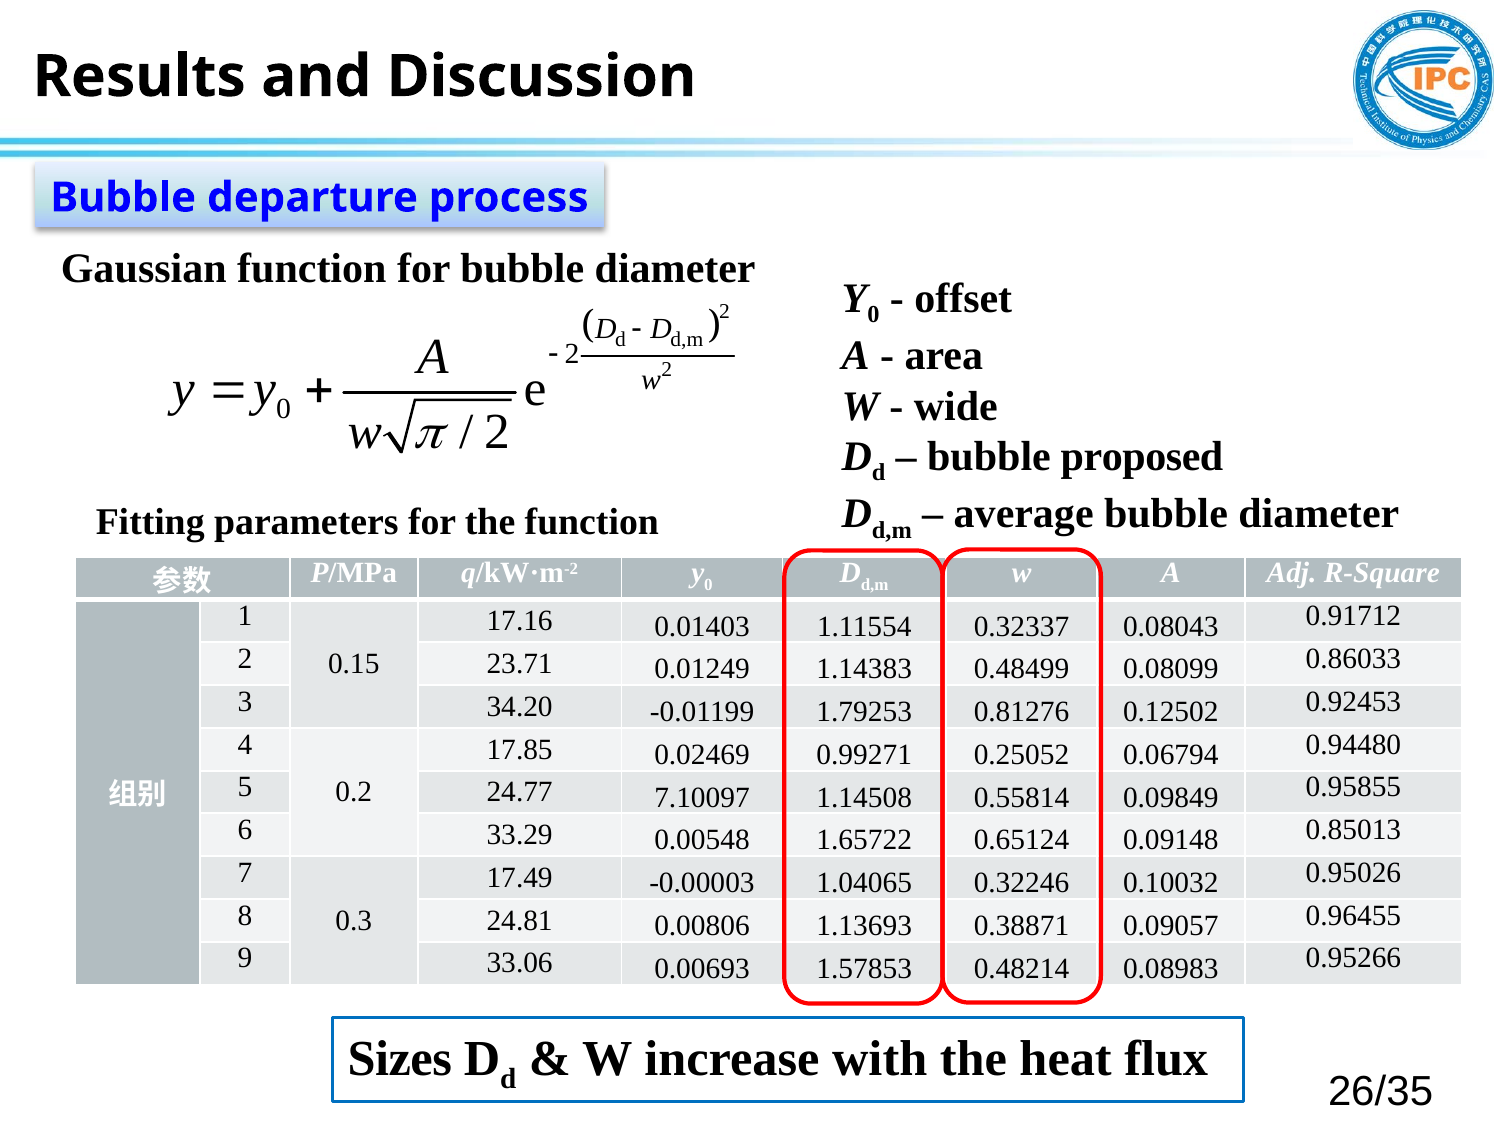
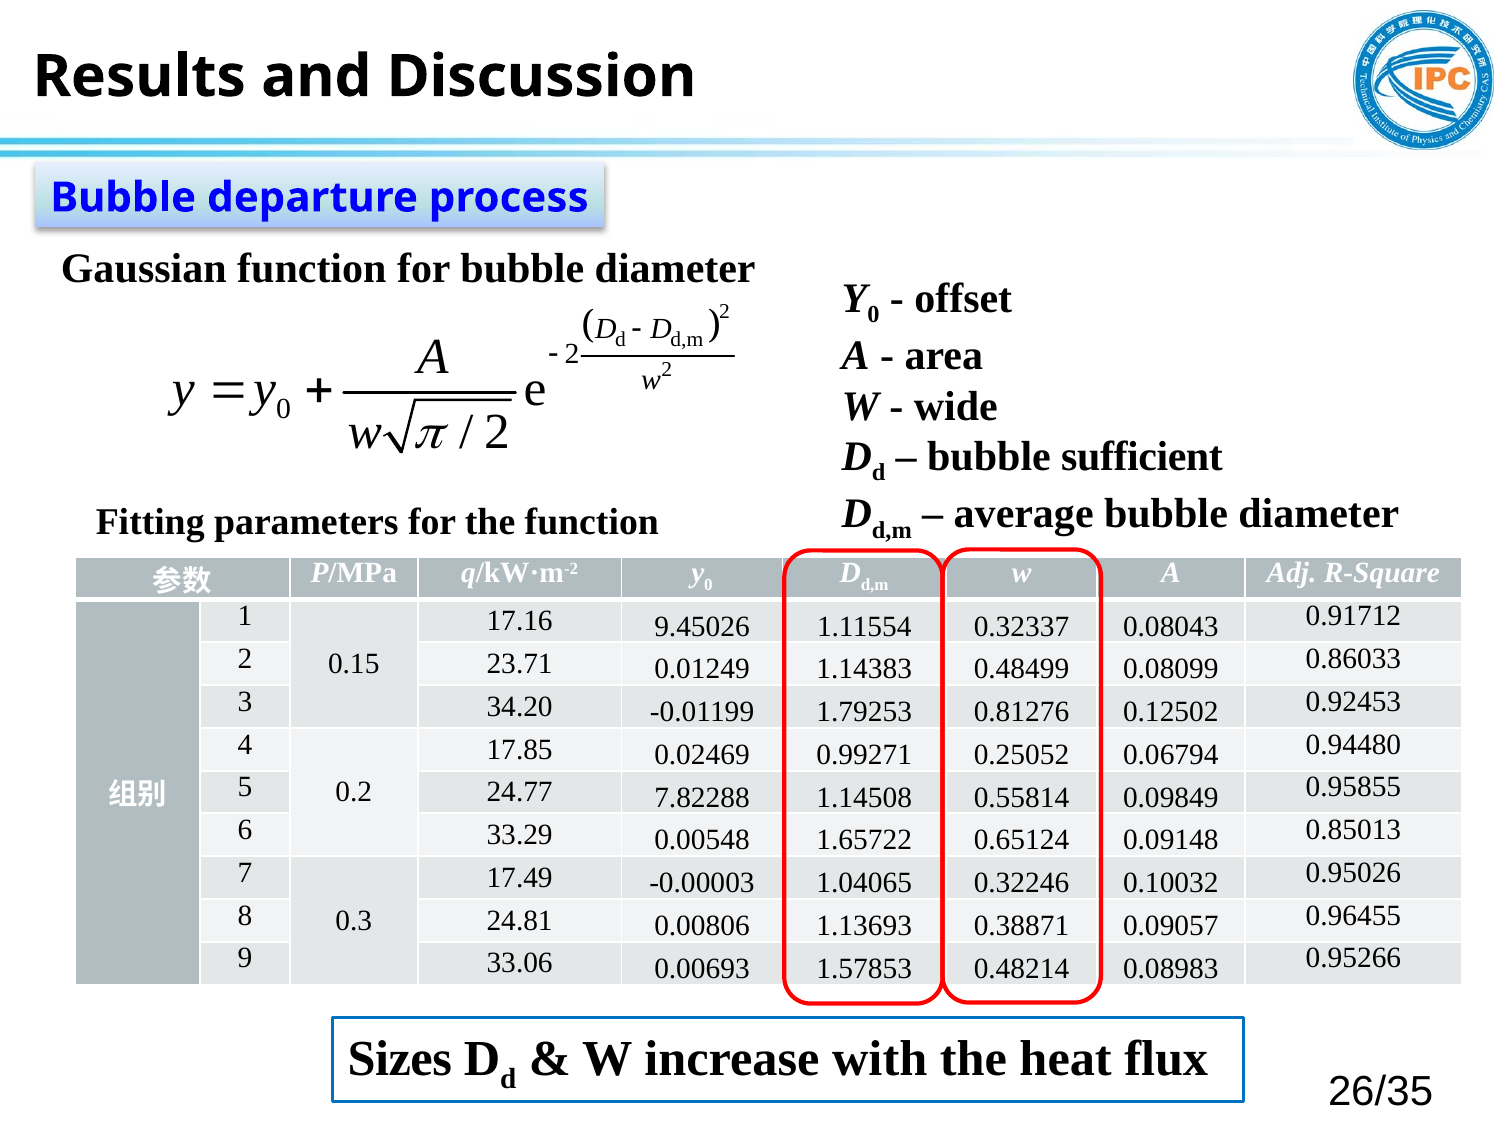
proposed: proposed -> sufficient
0.01403: 0.01403 -> 9.45026
7.10097: 7.10097 -> 7.82288
